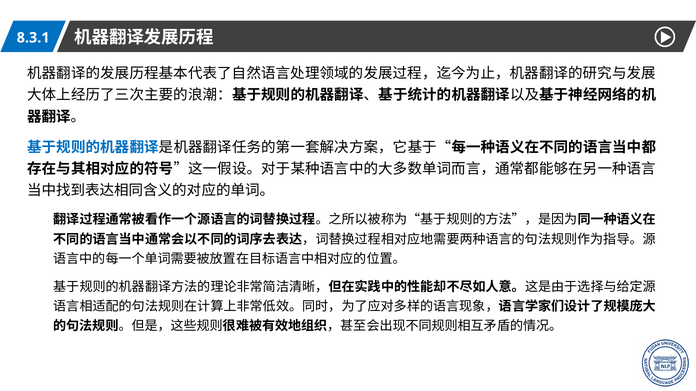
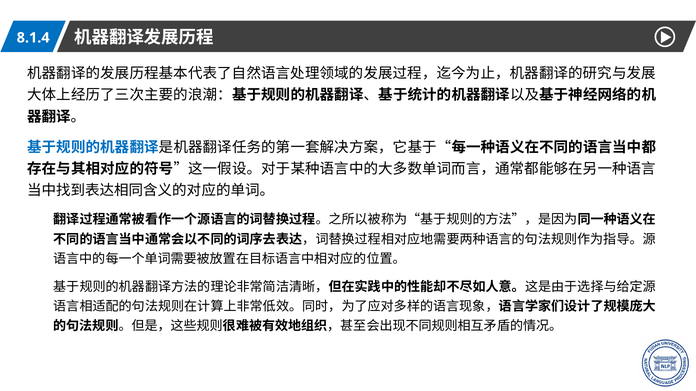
8.3.1: 8.3.1 -> 8.1.4
